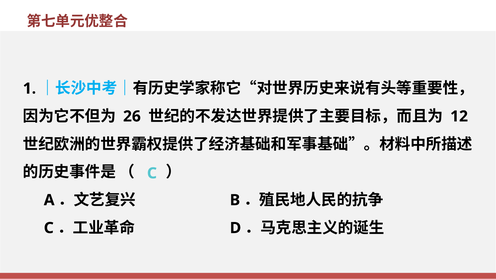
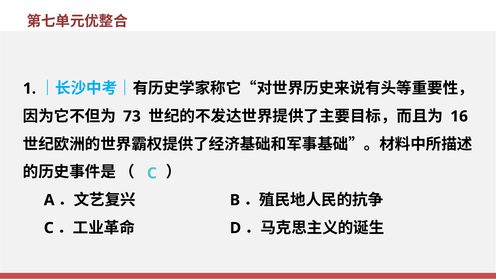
26: 26 -> 73
12: 12 -> 16
